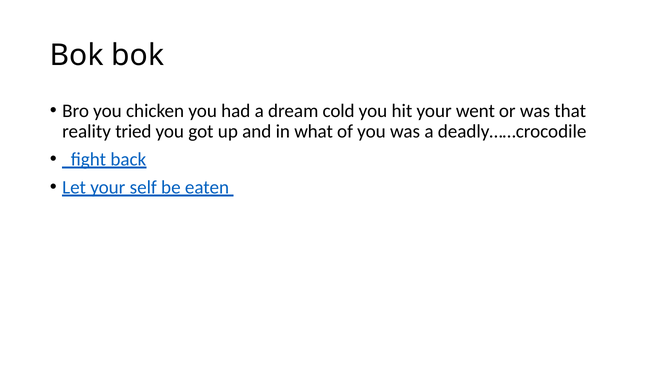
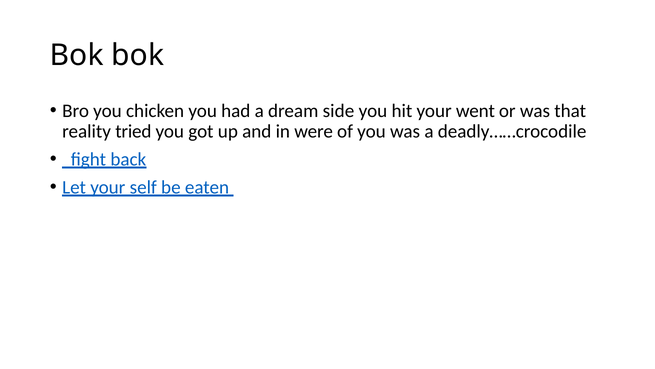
cold: cold -> side
what: what -> were
